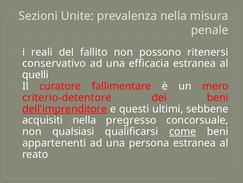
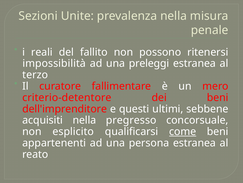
conservativo: conservativo -> impossibilità
efficacia: efficacia -> preleggi
quelli: quelli -> terzo
dell'imprenditore underline: present -> none
qualsiasi: qualsiasi -> esplicito
